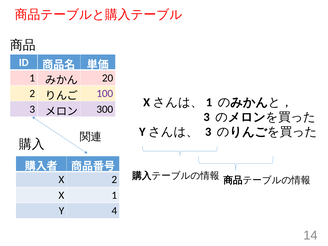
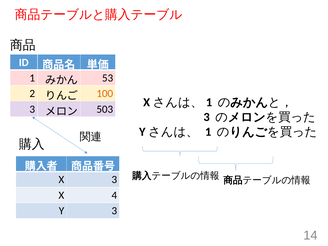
20: 20 -> 53
100 colour: purple -> orange
300: 300 -> 503
3 at (208, 132): 3 -> 1
X 2: 2 -> 3
X 1: 1 -> 4
Y 4: 4 -> 3
